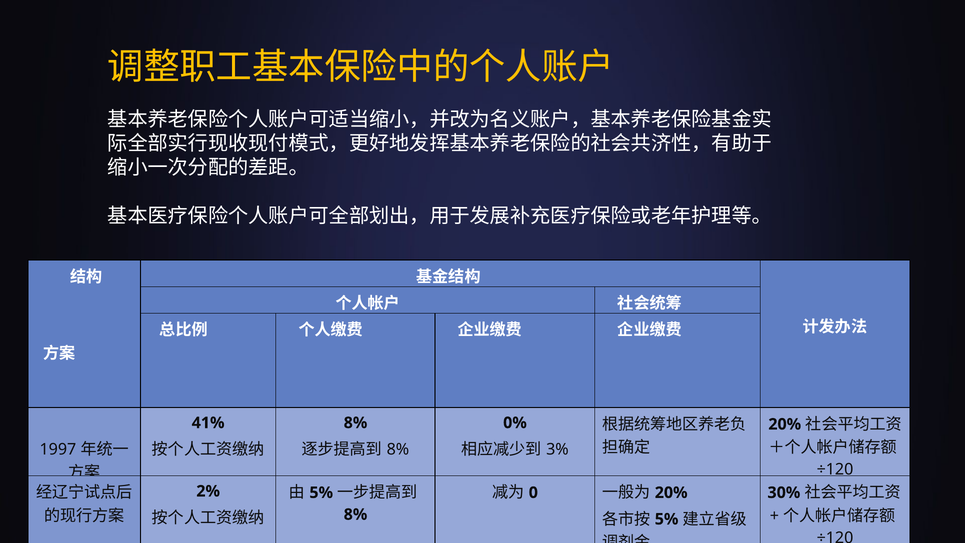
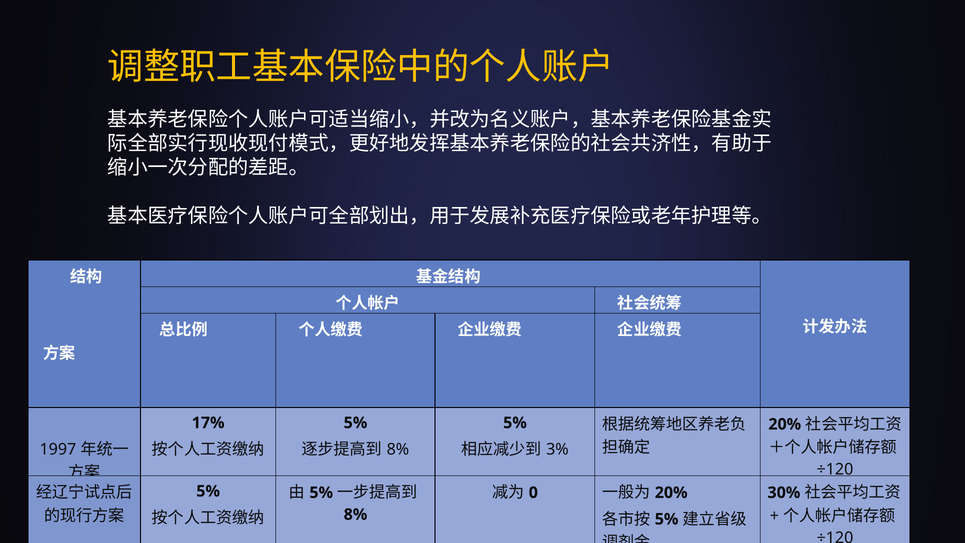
41%: 41% -> 17%
8% at (355, 423): 8% -> 5%
0% at (515, 423): 0% -> 5%
2% at (208, 491): 2% -> 5%
